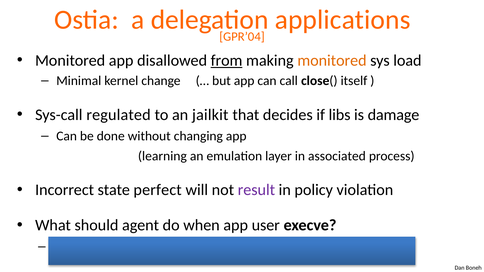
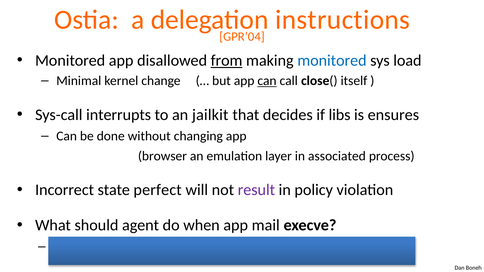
applications: applications -> instructions
monitored at (332, 61) colour: orange -> blue
can at (267, 81) underline: none -> present
regulated: regulated -> interrupts
damage: damage -> ensures
learning: learning -> browser
user: user -> mail
